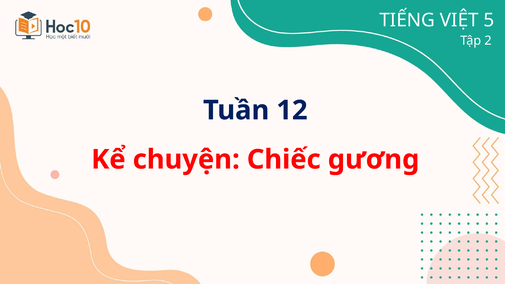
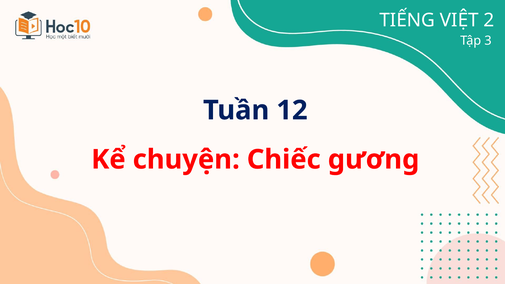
5: 5 -> 2
2: 2 -> 3
